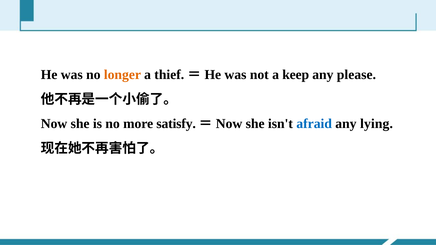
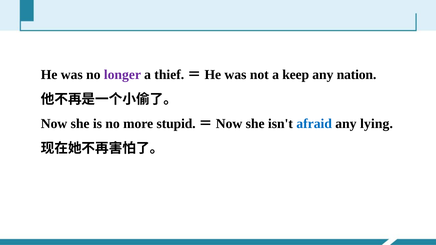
longer colour: orange -> purple
please: please -> nation
satisfy: satisfy -> stupid
